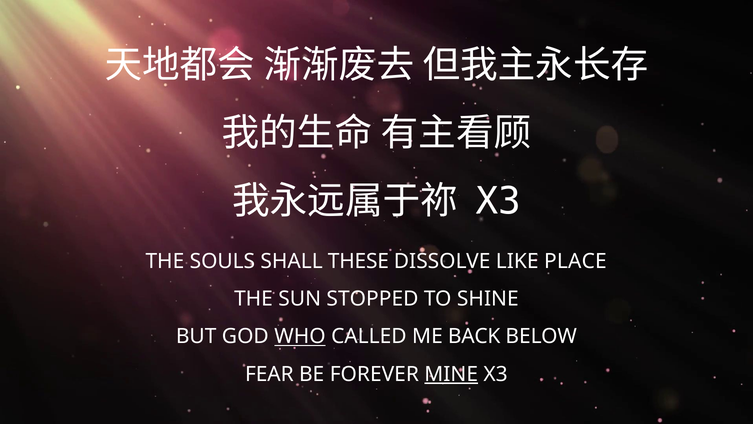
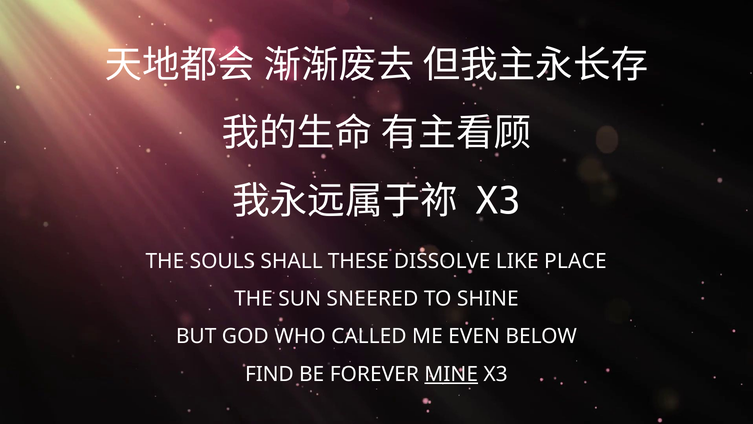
STOPPED: STOPPED -> SNEERED
WHO underline: present -> none
BACK: BACK -> EVEN
FEAR: FEAR -> FIND
